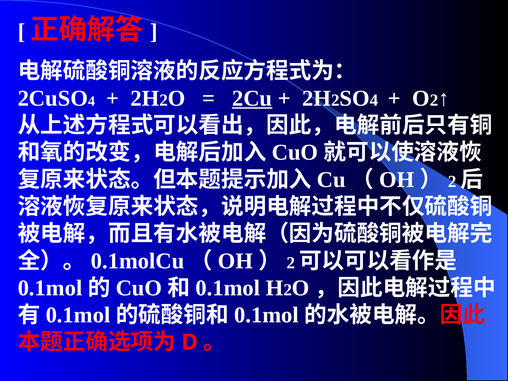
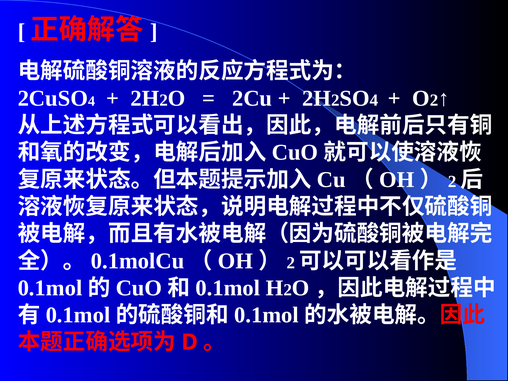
2Cu underline: present -> none
